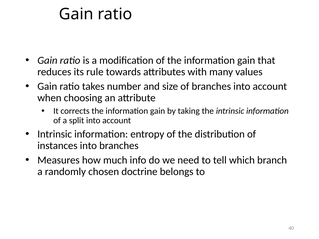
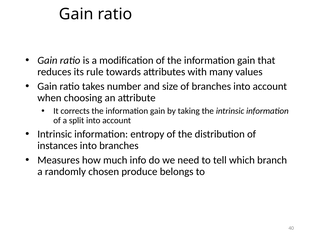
doctrine: doctrine -> produce
